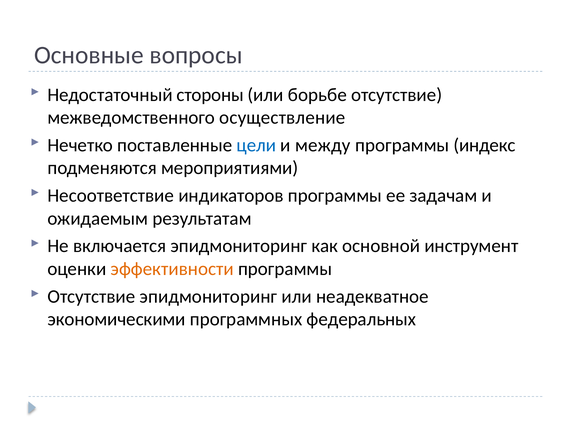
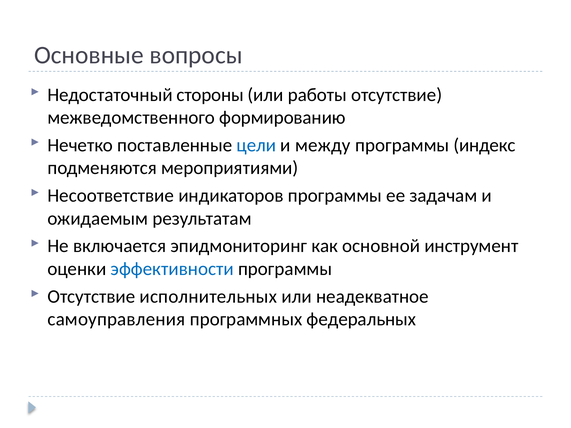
борьбе: борьбе -> работы
осуществление: осуществление -> формированию
эффективности colour: orange -> blue
Отсутствие эпидмониторинг: эпидмониторинг -> исполнительных
экономическими: экономическими -> самоуправления
